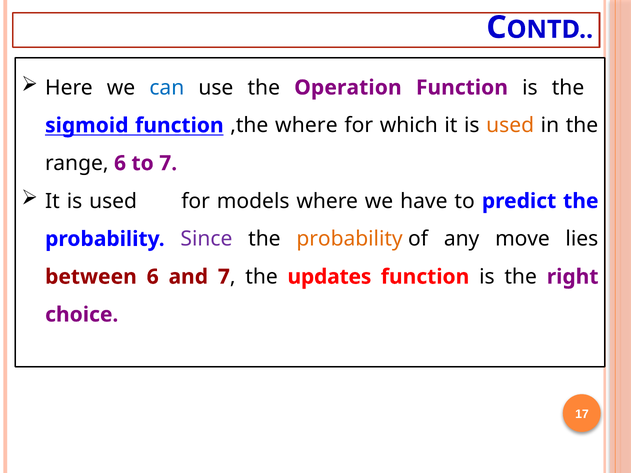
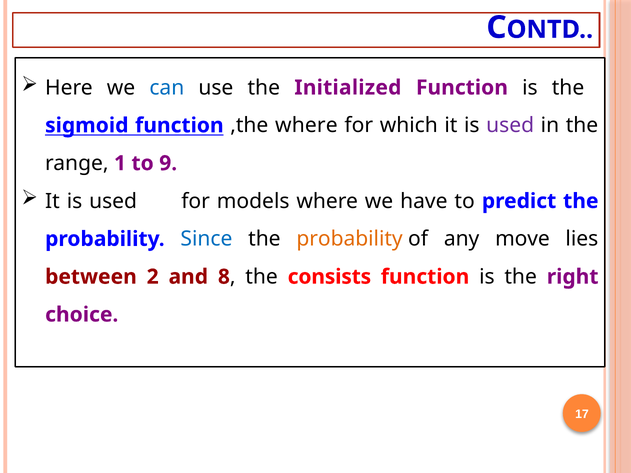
Operation: Operation -> Initialized
used at (510, 125) colour: orange -> purple
range 6: 6 -> 1
to 7: 7 -> 9
Since colour: purple -> blue
between 6: 6 -> 2
and 7: 7 -> 8
updates: updates -> consists
